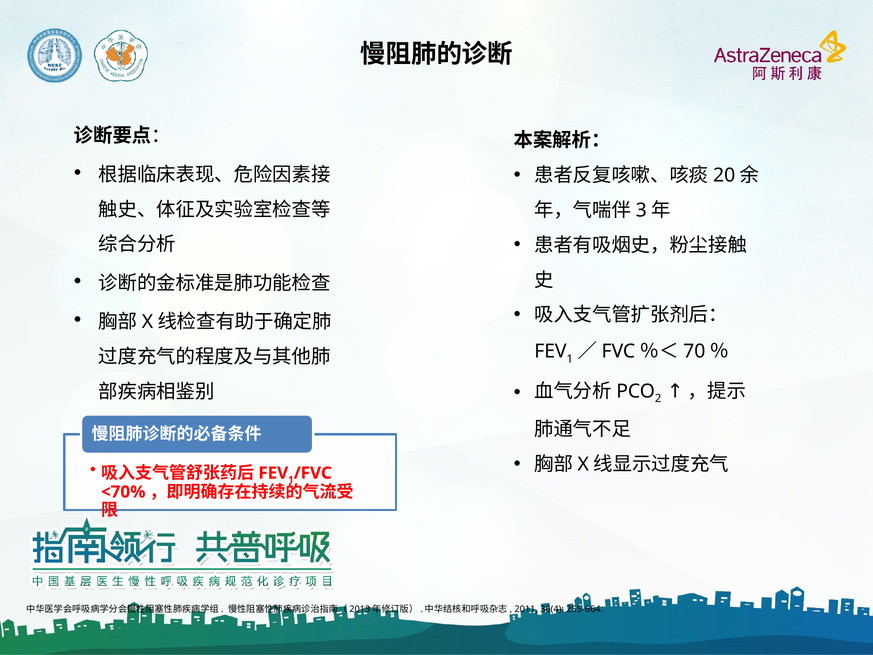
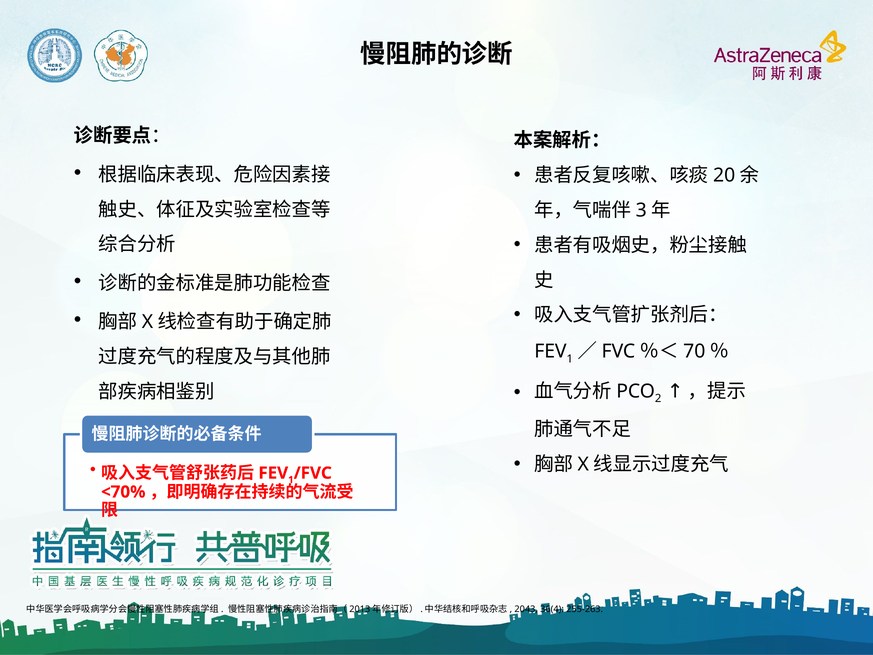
2011: 2011 -> 2043
255-664: 255-664 -> 255-263
